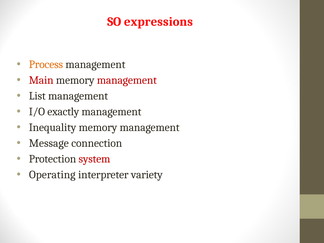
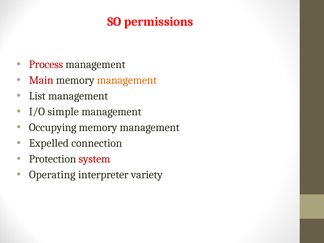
expressions: expressions -> permissions
Process colour: orange -> red
management at (127, 80) colour: red -> orange
exactly: exactly -> simple
Inequality: Inequality -> Occupying
Message: Message -> Expelled
